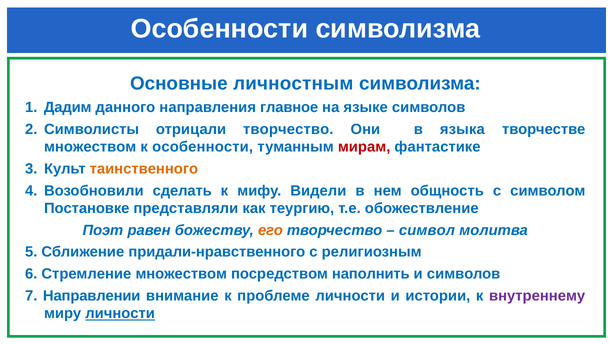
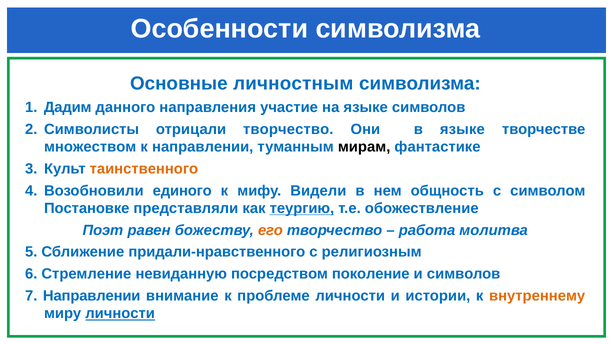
главное: главное -> участие
в языка: языка -> языке
к особенности: особенности -> направлении
мирам colour: red -> black
сделать: сделать -> единого
теургию underline: none -> present
символ: символ -> работа
Стремление множеством: множеством -> невиданную
наполнить: наполнить -> поколение
внутреннему colour: purple -> orange
